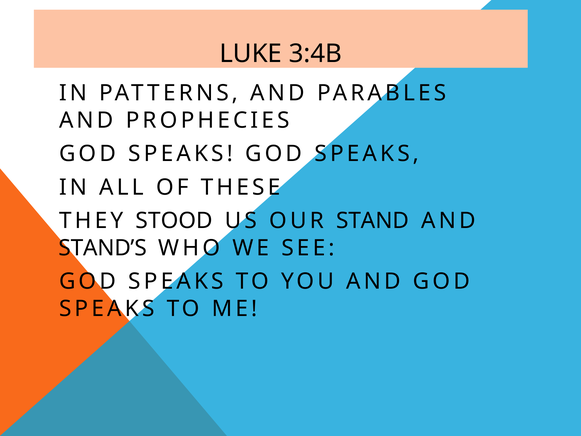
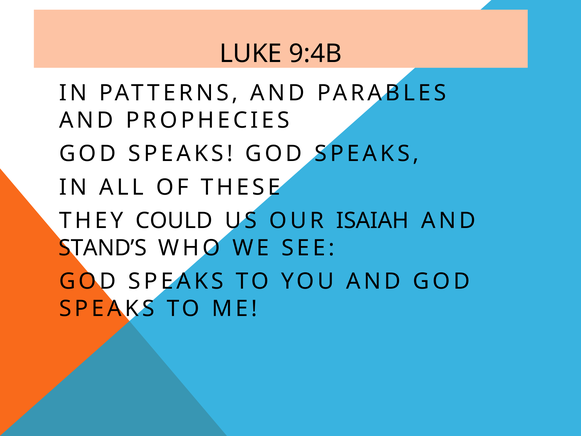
3:4B: 3:4B -> 9:4B
STOOD: STOOD -> COULD
STAND: STAND -> ISAIAH
